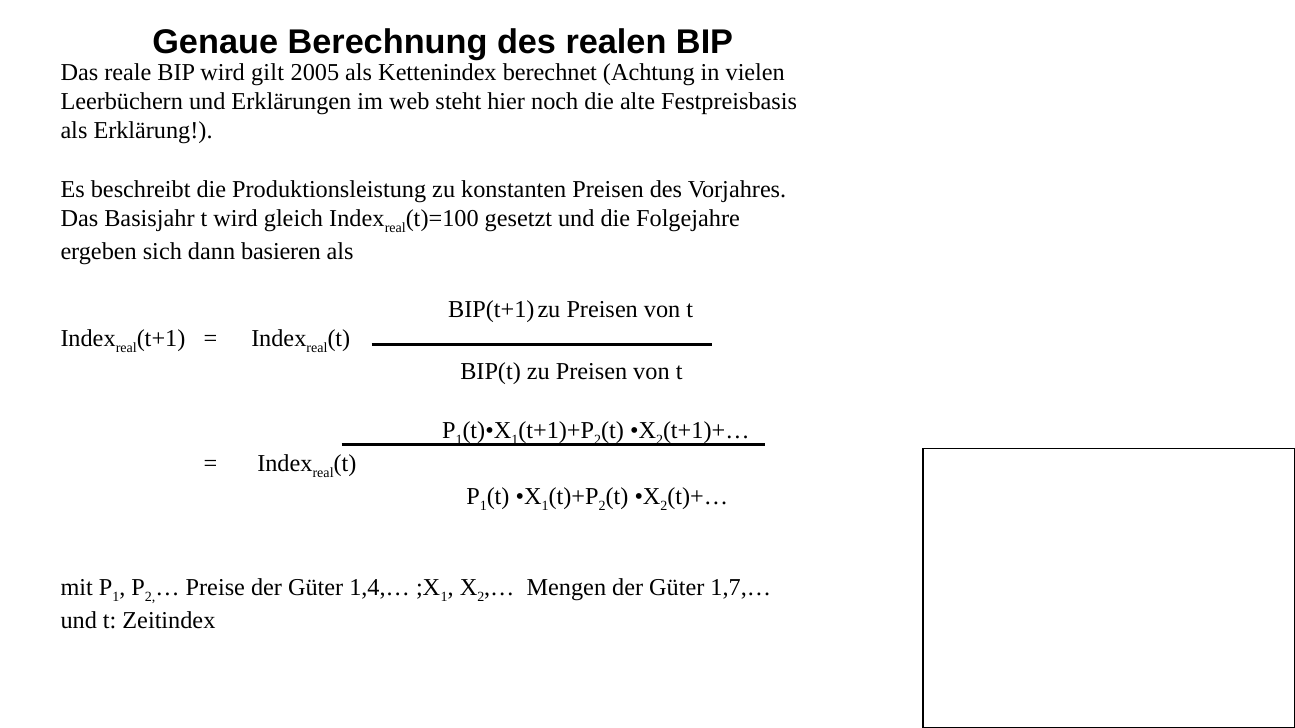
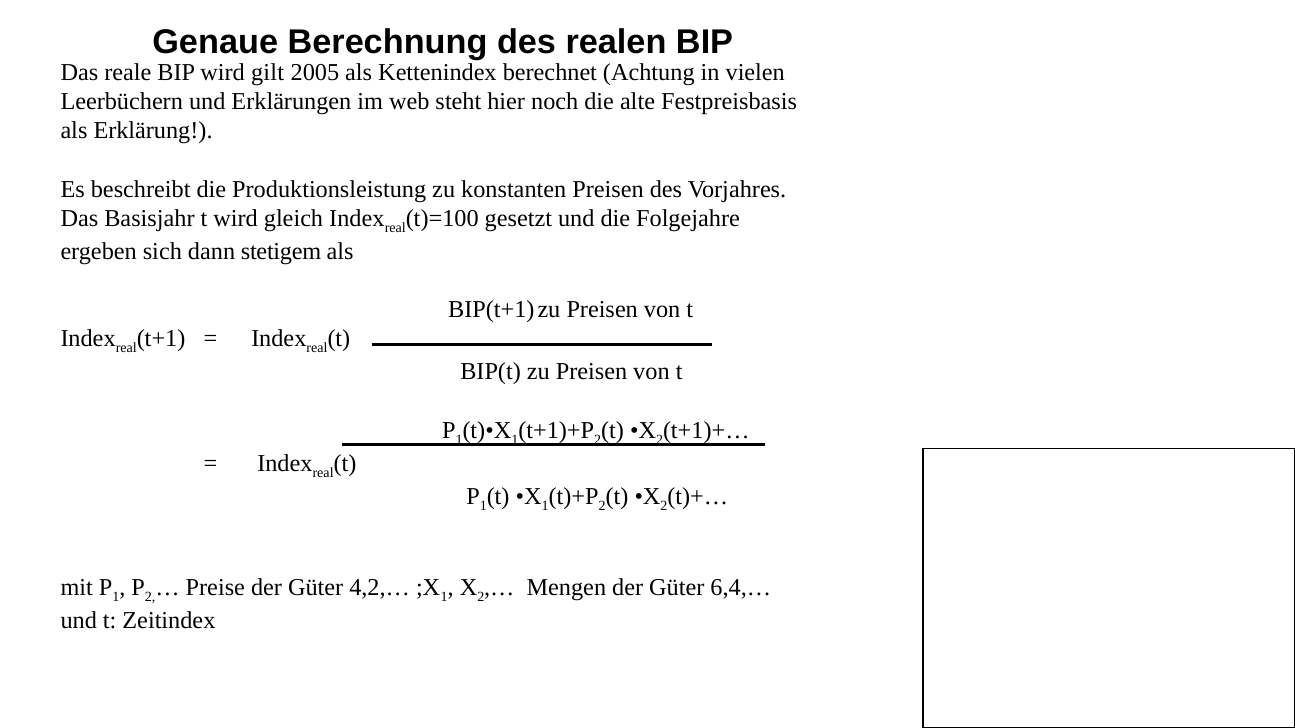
basieren: basieren -> stetigem
1,4,…: 1,4,… -> 4,2,…
1,7,…: 1,7,… -> 6,4,…
